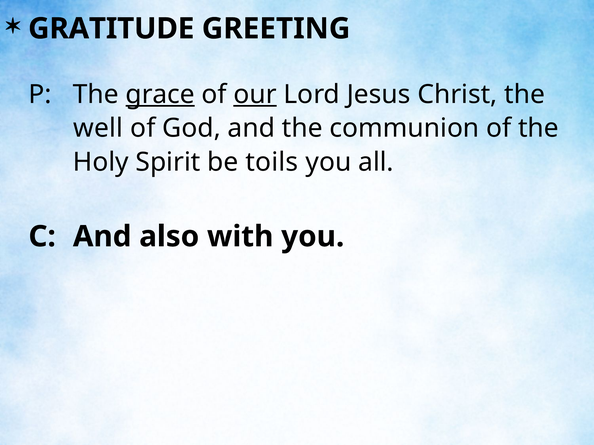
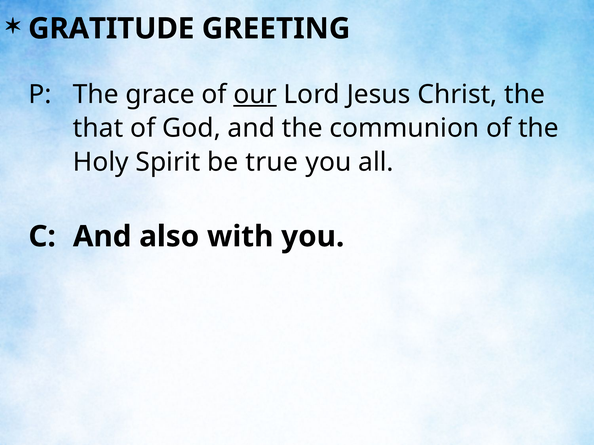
grace underline: present -> none
well: well -> that
toils: toils -> true
